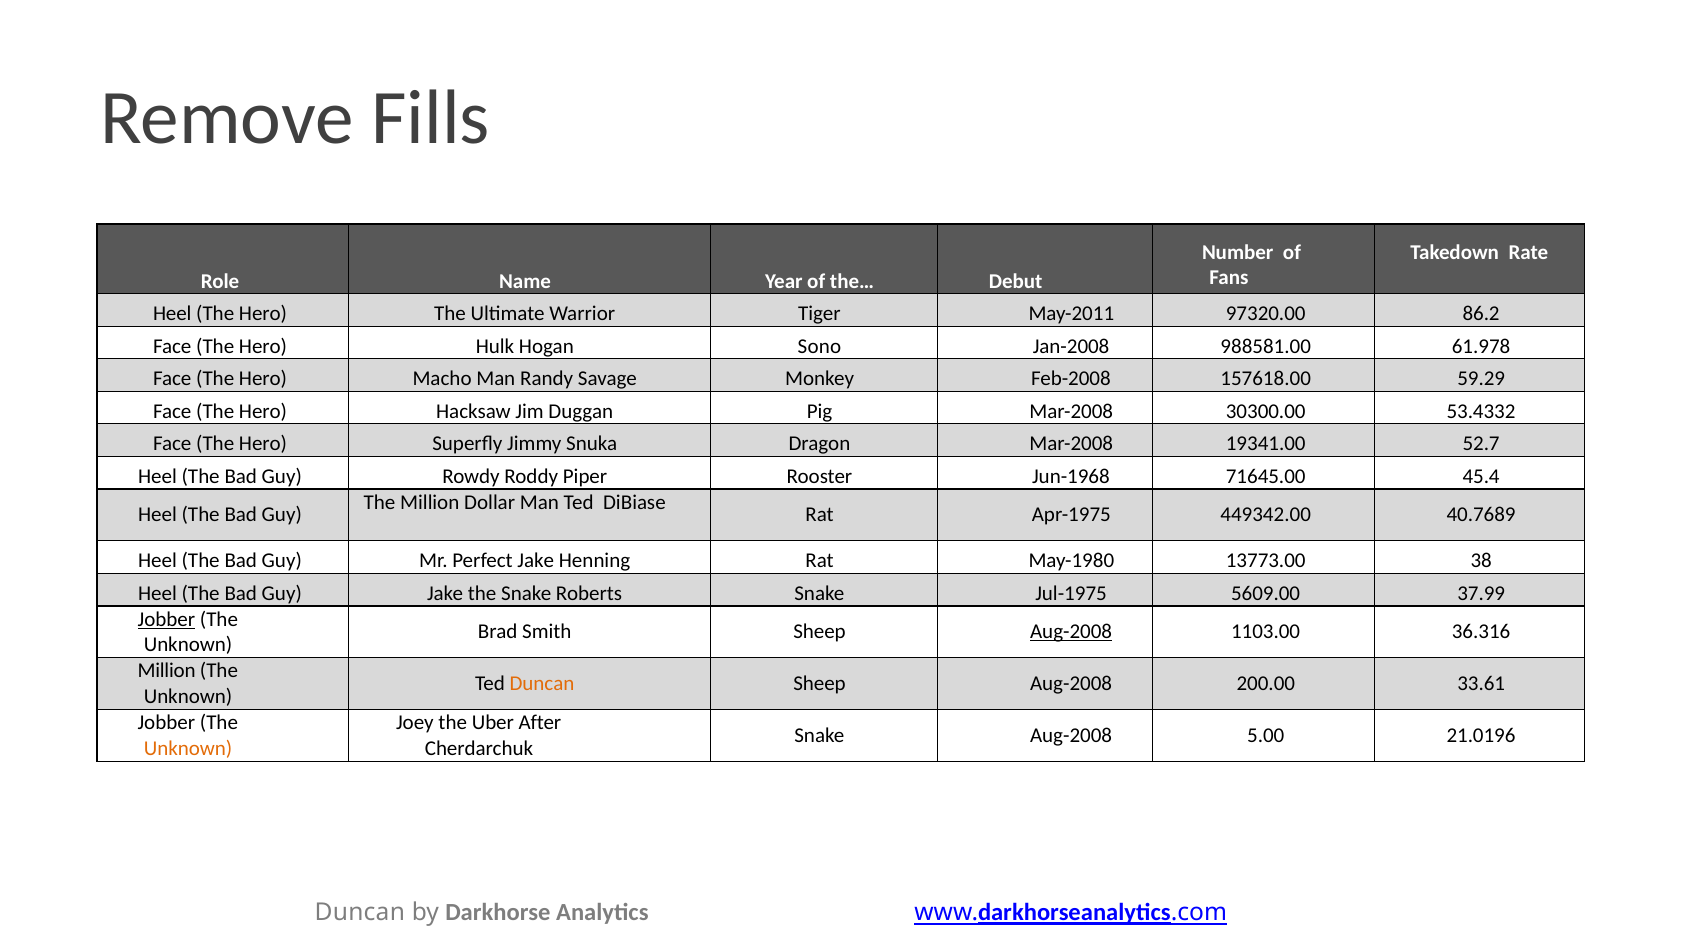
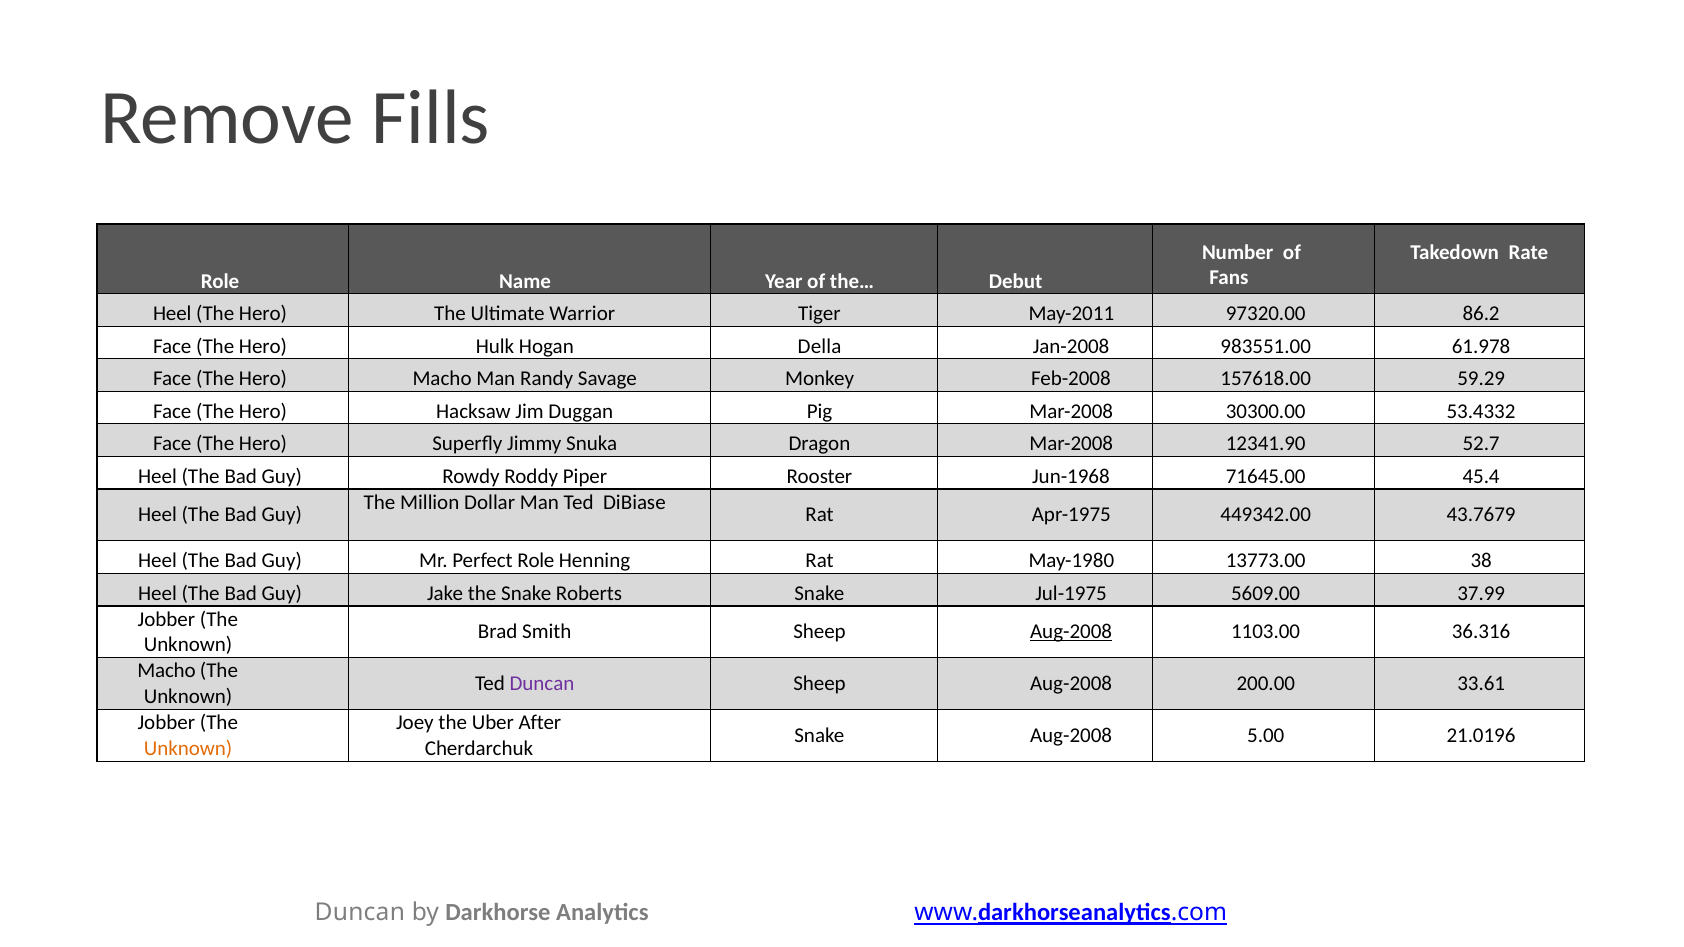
Sono: Sono -> Della
988581.00: 988581.00 -> 983551.00
19341.00: 19341.00 -> 12341.90
40.7689: 40.7689 -> 43.7679
Perfect Jake: Jake -> Role
Jobber at (166, 619) underline: present -> none
Million at (167, 671): Million -> Macho
Duncan at (542, 684) colour: orange -> purple
